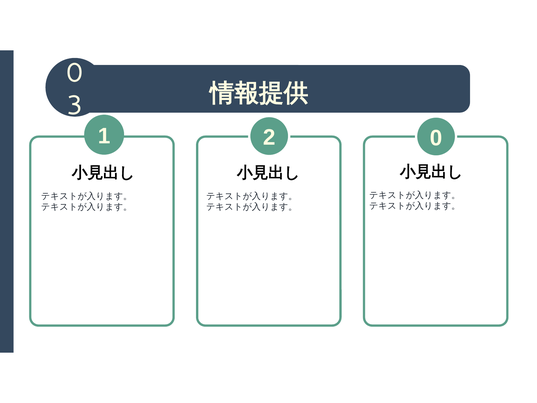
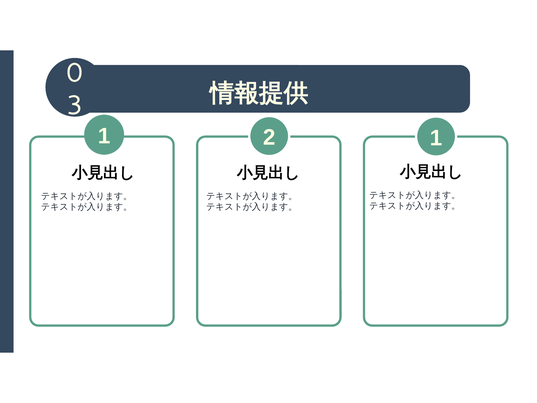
2 0: 0 -> 1
